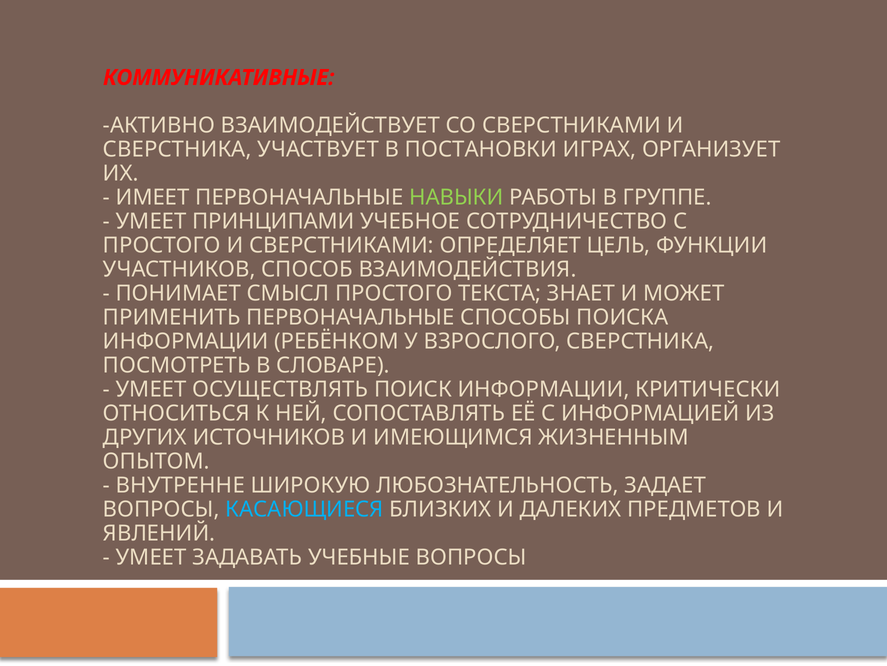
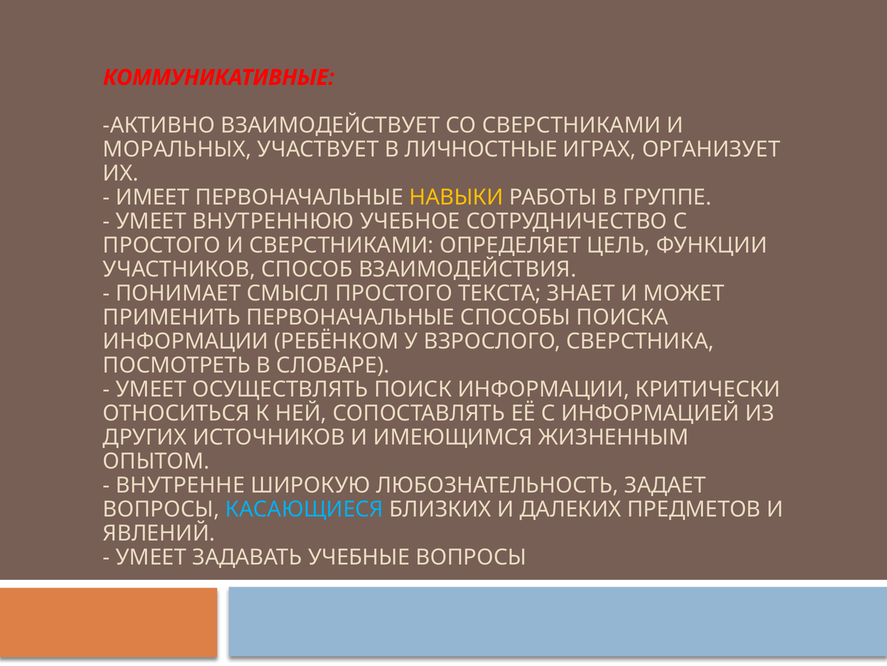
СВЕРСТНИКА at (177, 149): СВЕРСТНИКА -> МОРАЛЬНЫХ
ПОСТАНОВКИ: ПОСТАНОВКИ -> ЛИЧНОСТНЫЕ
НАВЫКИ colour: light green -> yellow
ПРИНЦИПАМИ: ПРИНЦИПАМИ -> ВНУТРЕННЮЮ
